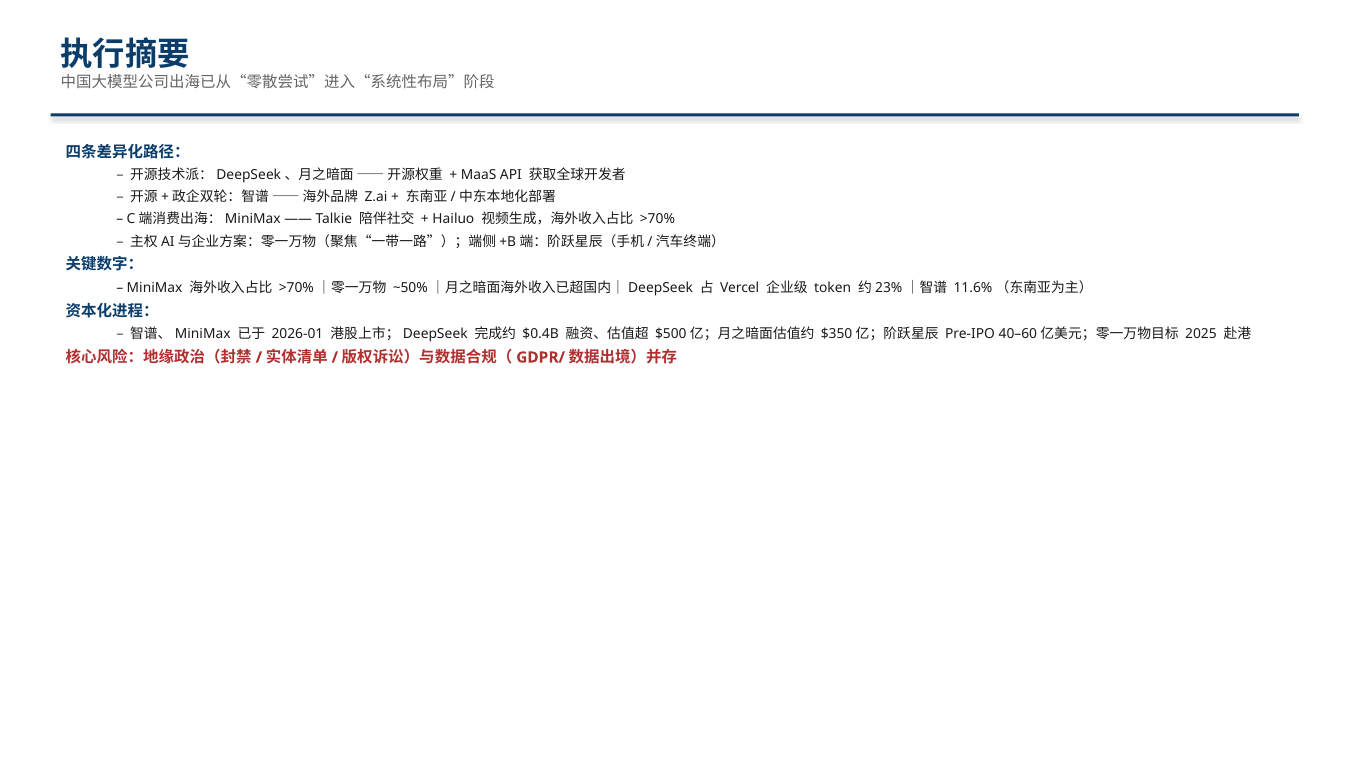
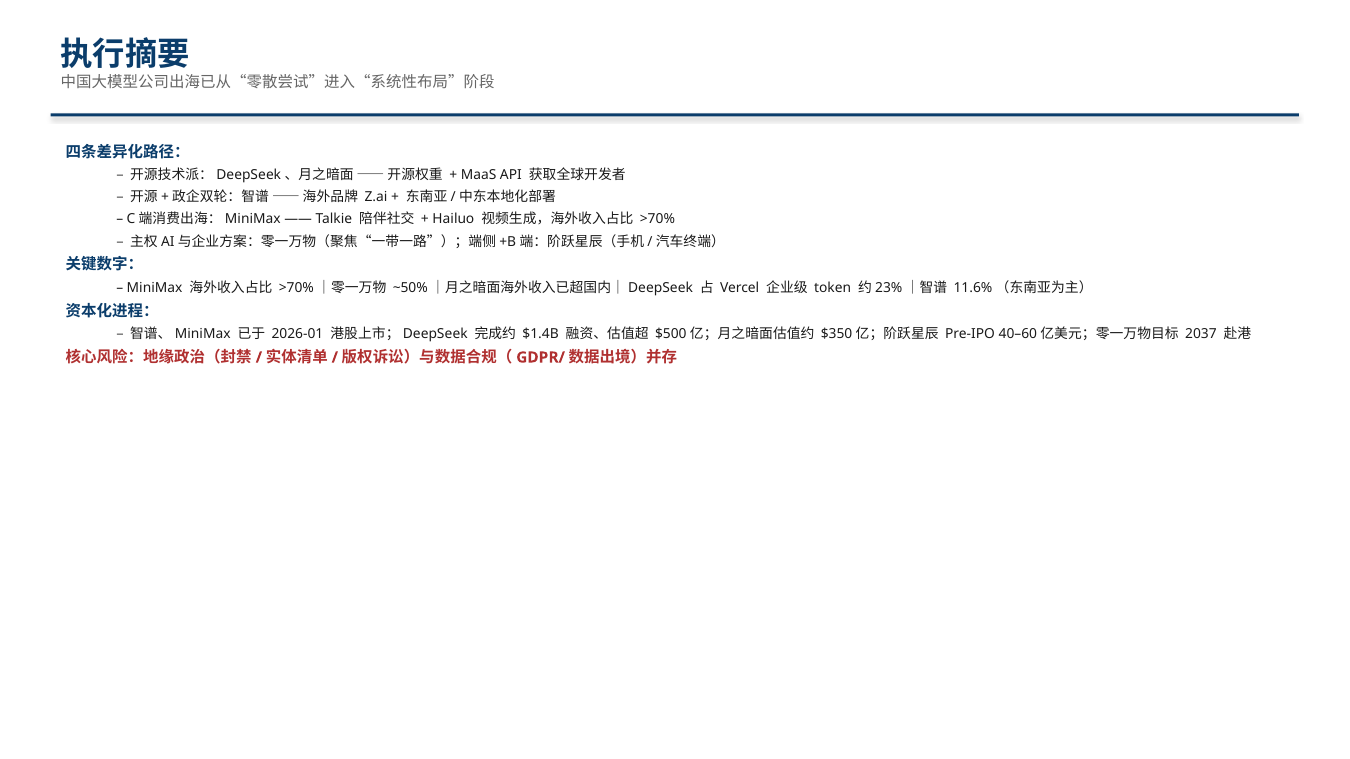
$0.4B: $0.4B -> $1.4B
2025: 2025 -> 2037
